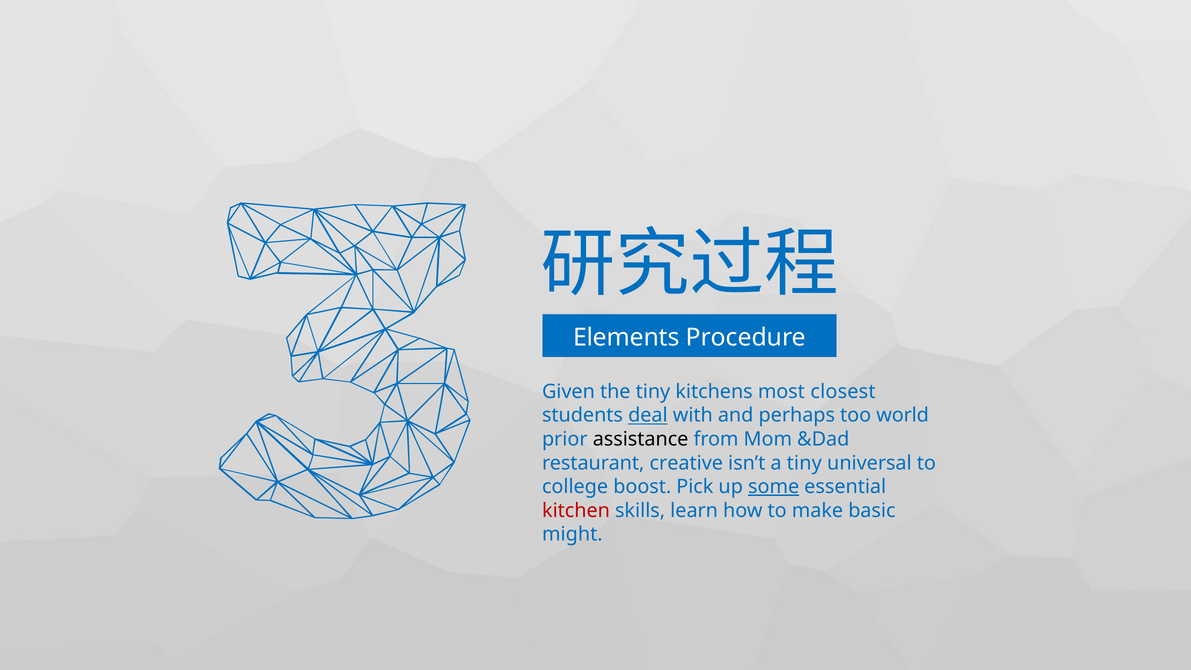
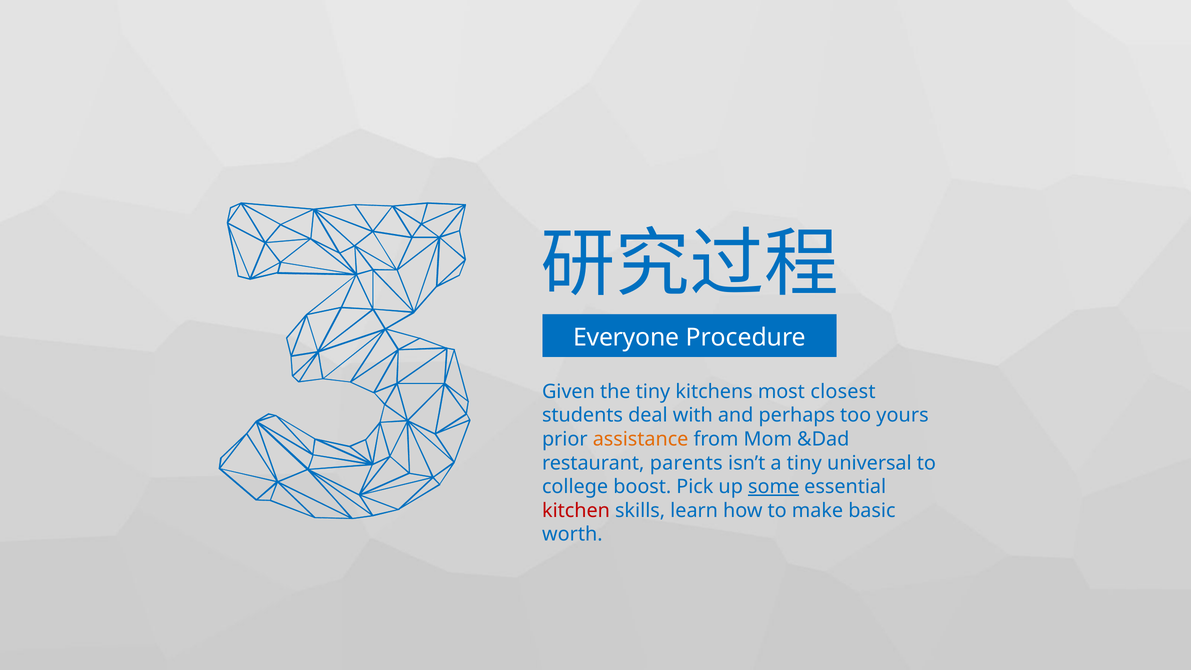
Elements: Elements -> Everyone
deal underline: present -> none
world: world -> yours
assistance colour: black -> orange
creative: creative -> parents
might: might -> worth
